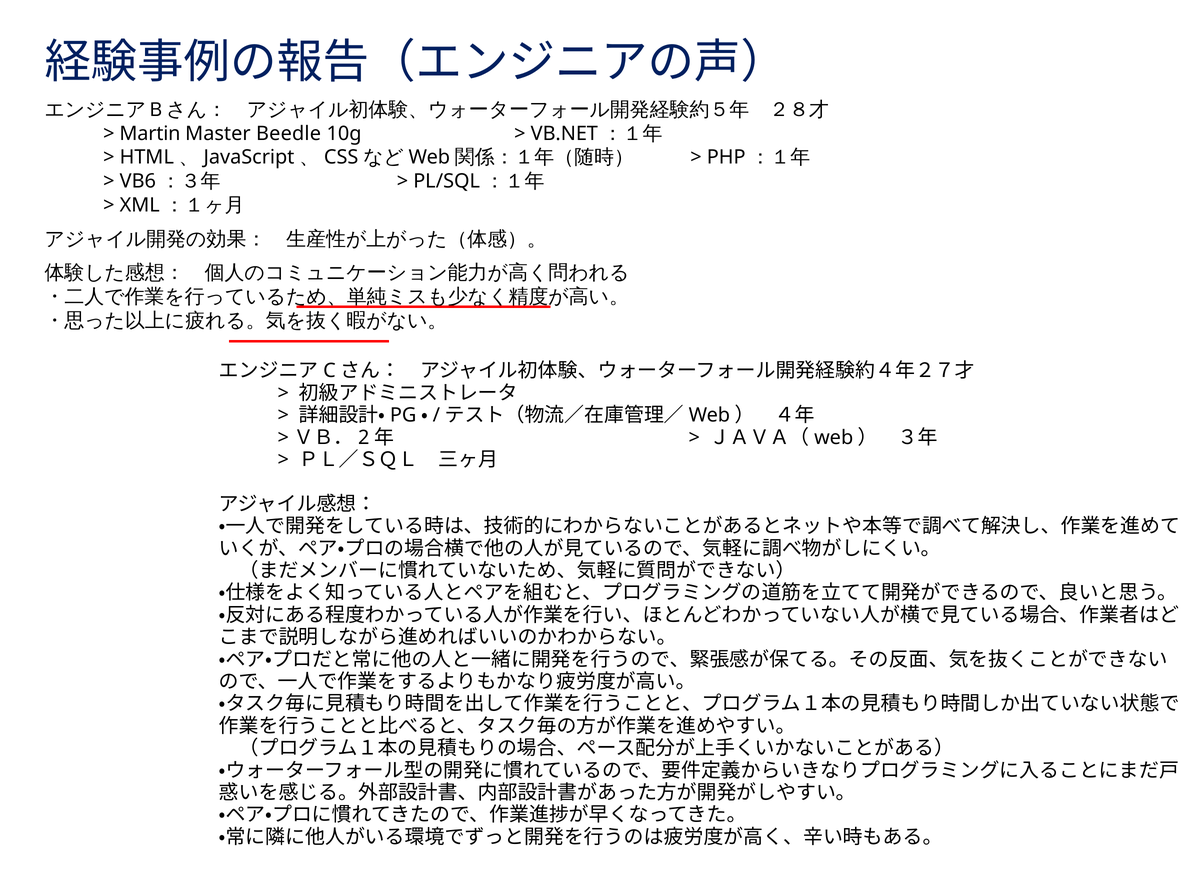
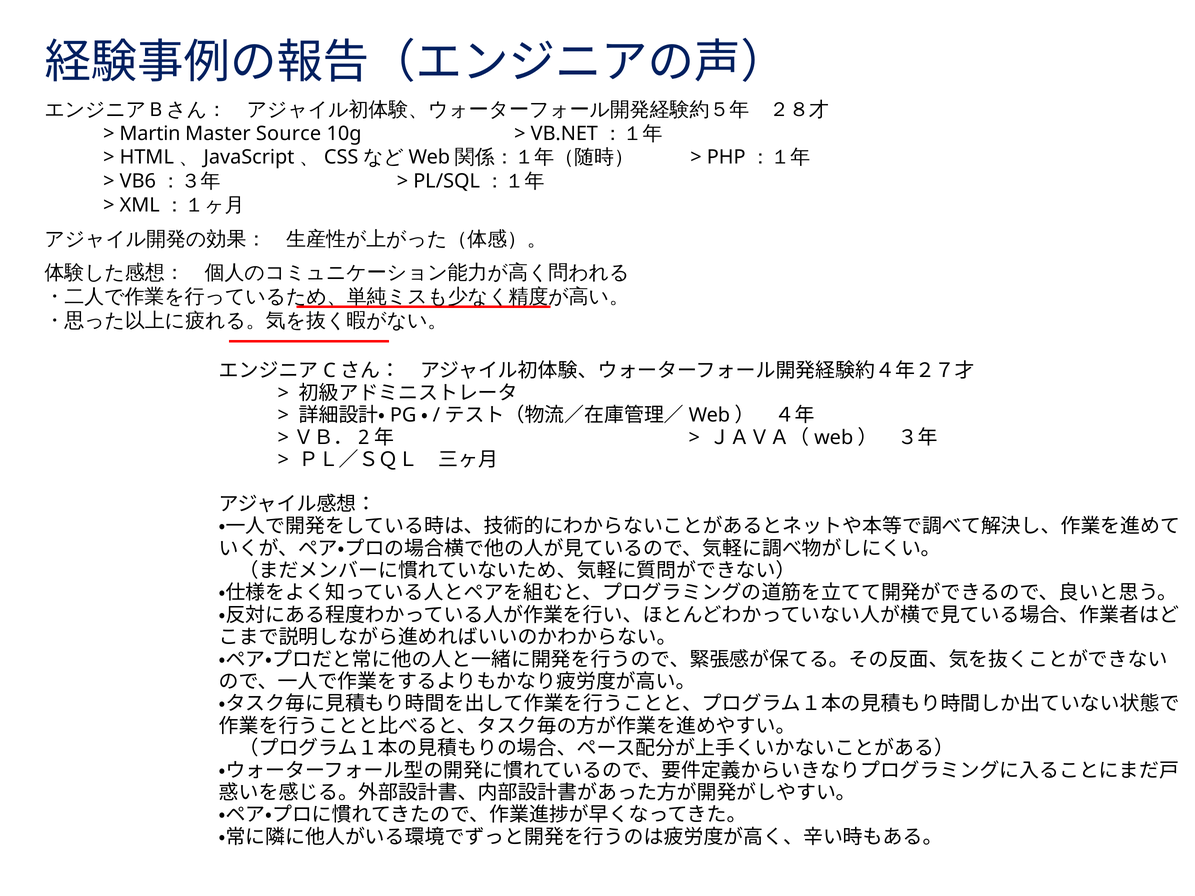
Beedle: Beedle -> Source
